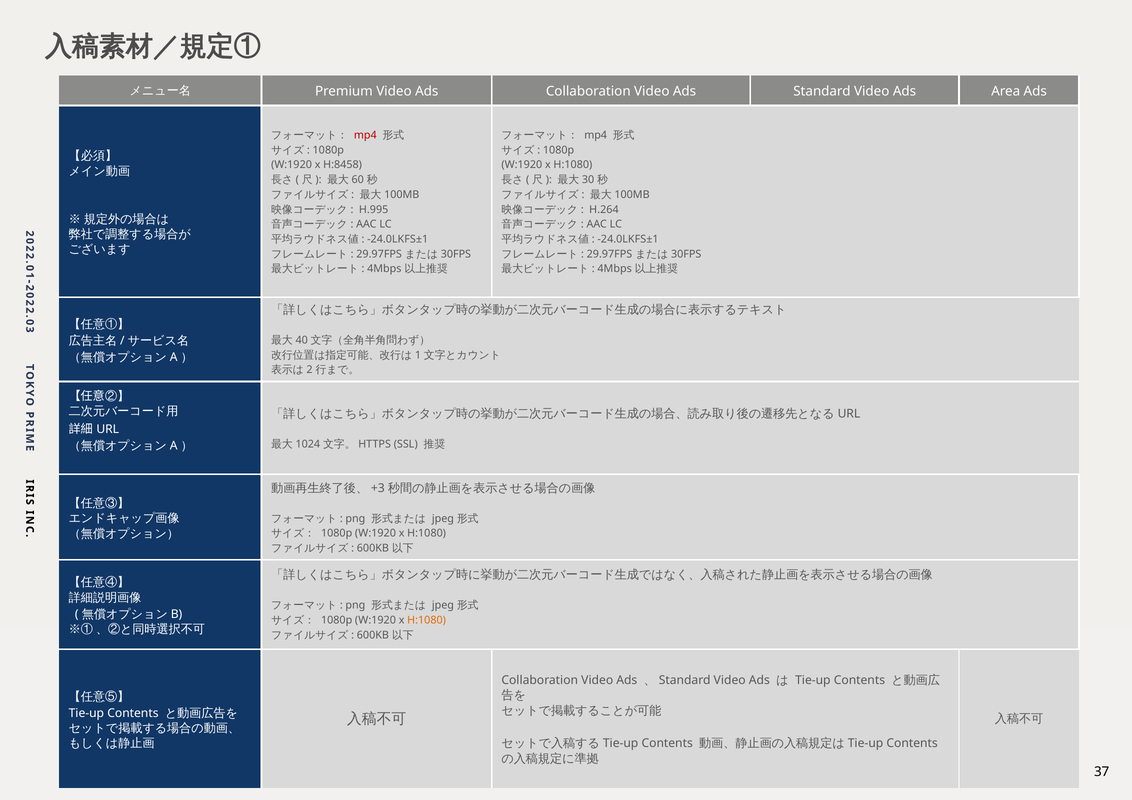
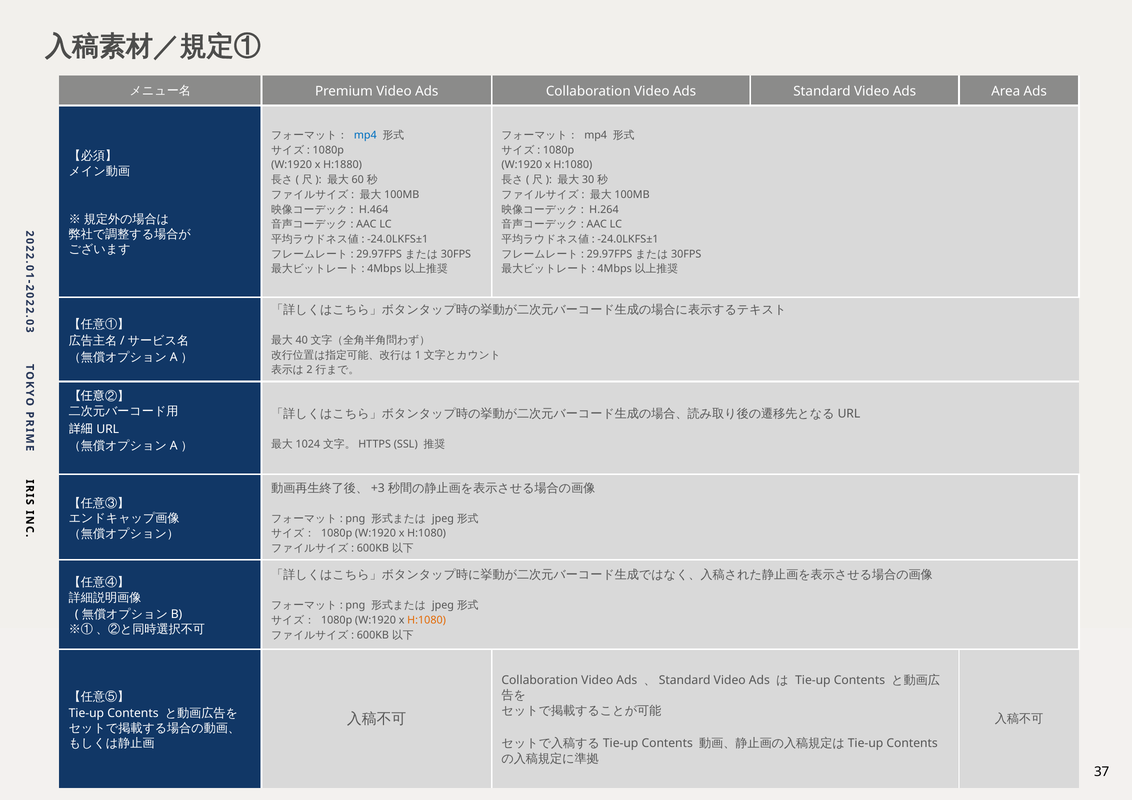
mp4 at (365, 135) colour: red -> blue
H:8458: H:8458 -> H:1880
H.995: H.995 -> H.464
